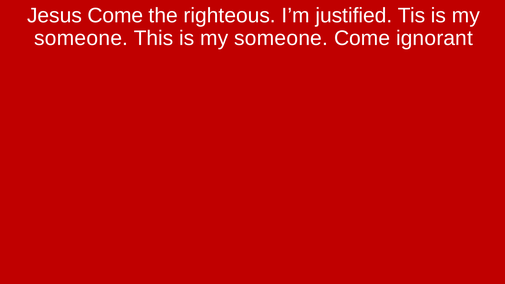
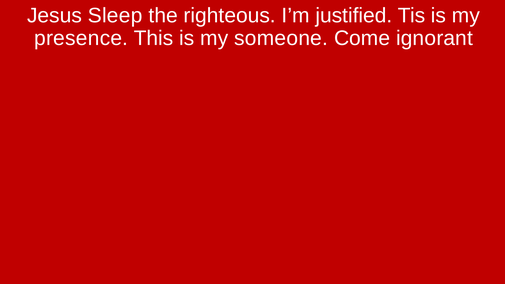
Jesus Come: Come -> Sleep
someone at (81, 38): someone -> presence
